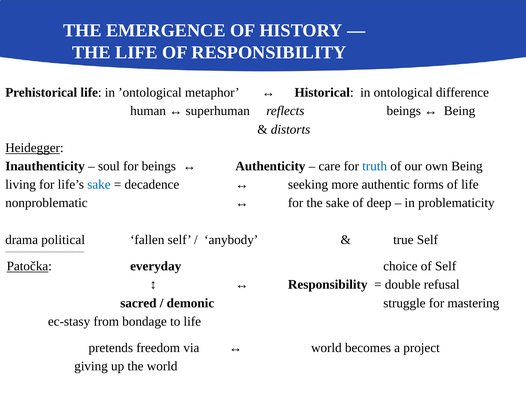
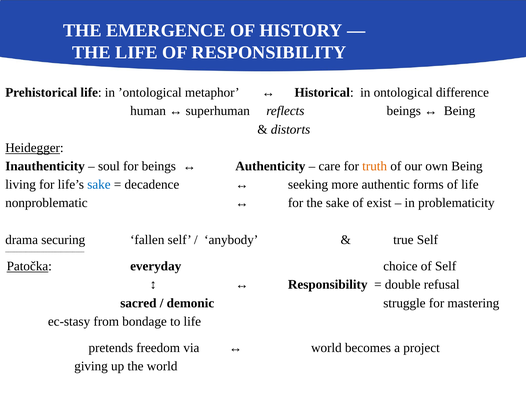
truth colour: blue -> orange
deep: deep -> exist
political: political -> securing
